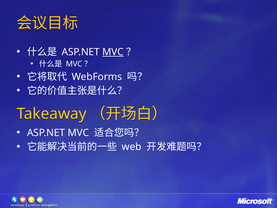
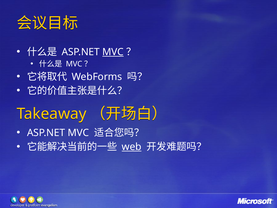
web underline: none -> present
